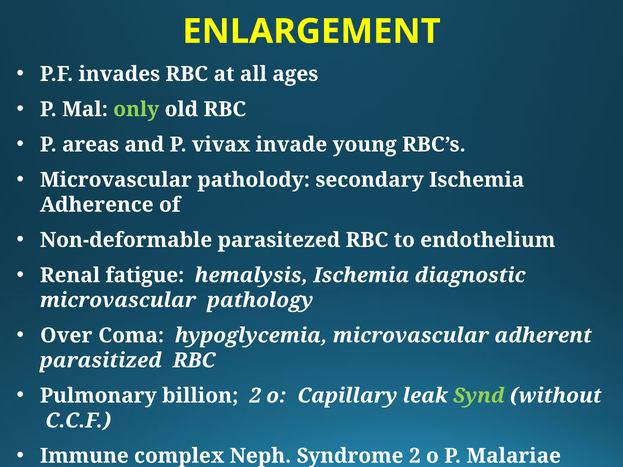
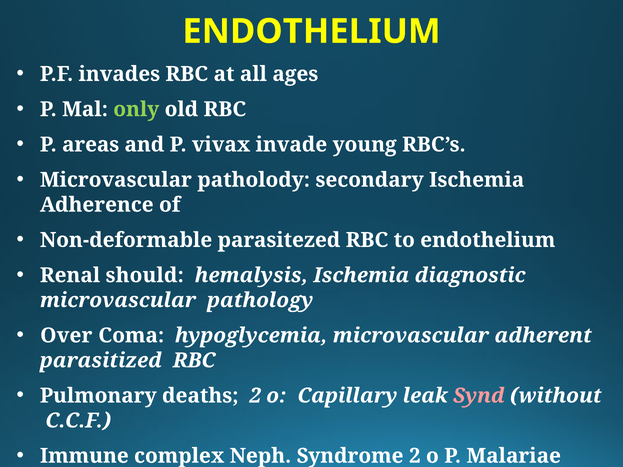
ENLARGEMENT at (311, 31): ENLARGEMENT -> ENDOTHELIUM
fatigue: fatigue -> should
billion: billion -> deaths
Synd colour: light green -> pink
